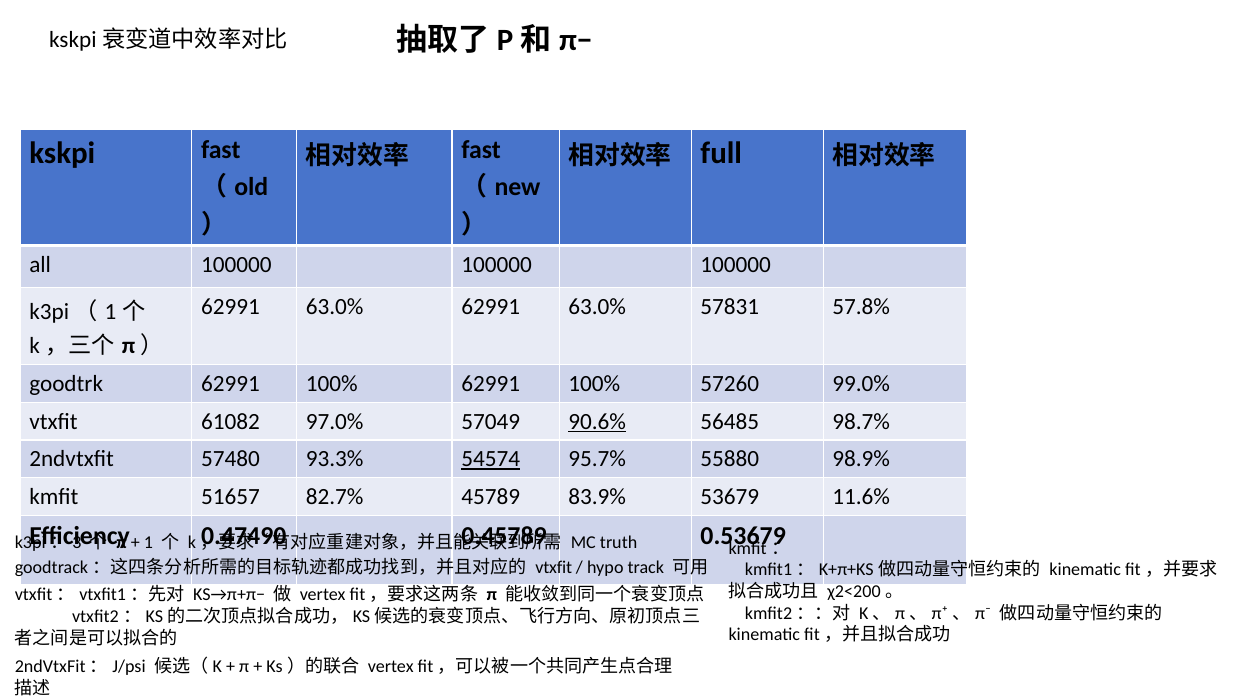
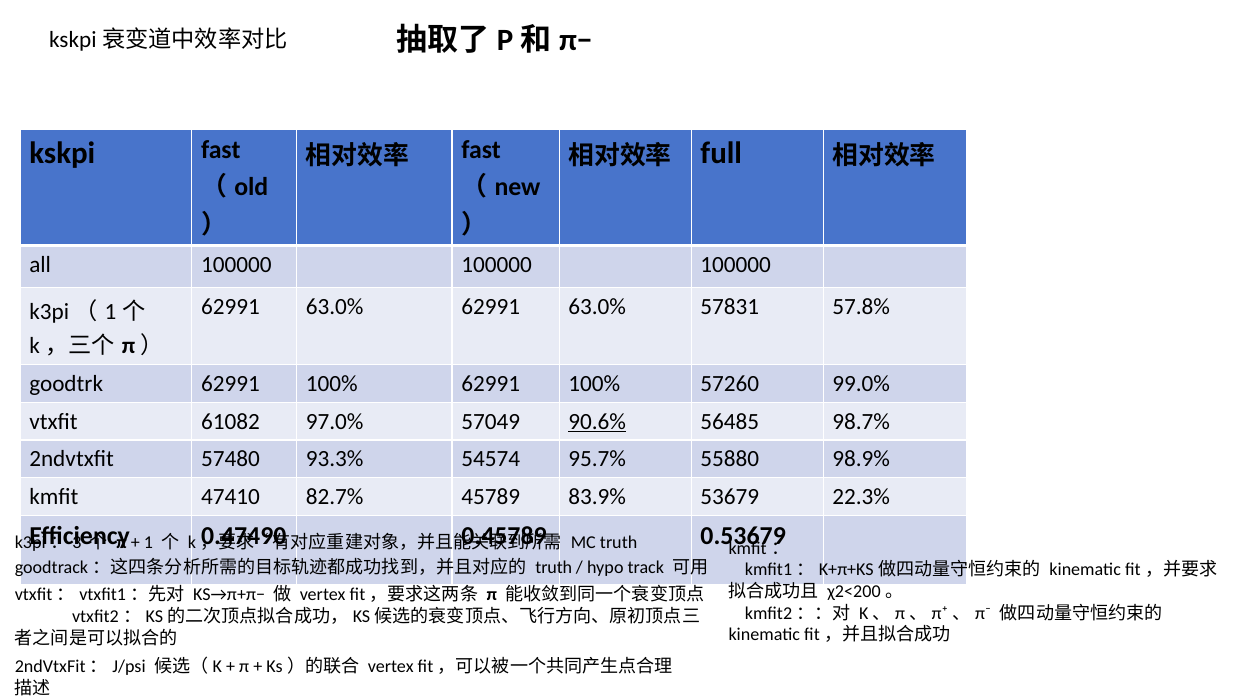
54574 underline: present -> none
51657: 51657 -> 47410
11.6%: 11.6% -> 22.3%
vtxfit at (554, 568): vtxfit -> truth
